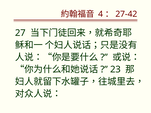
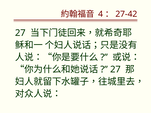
23 at (115, 70): 23 -> 27
